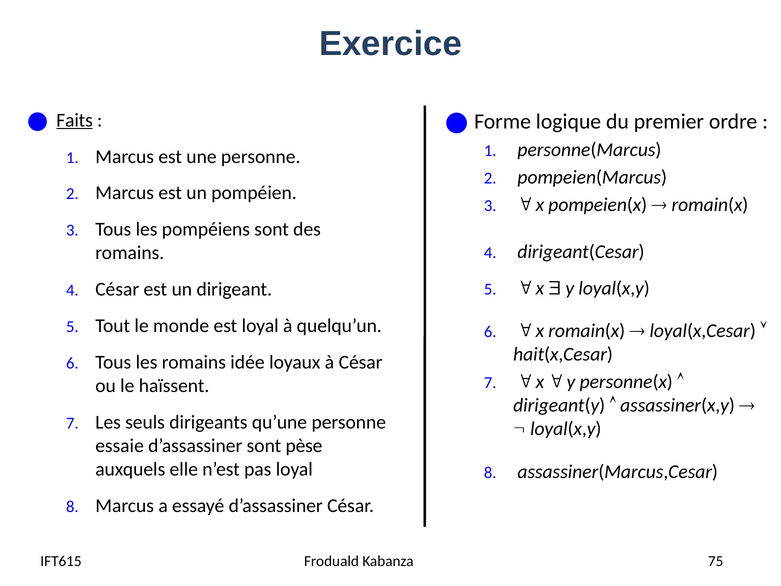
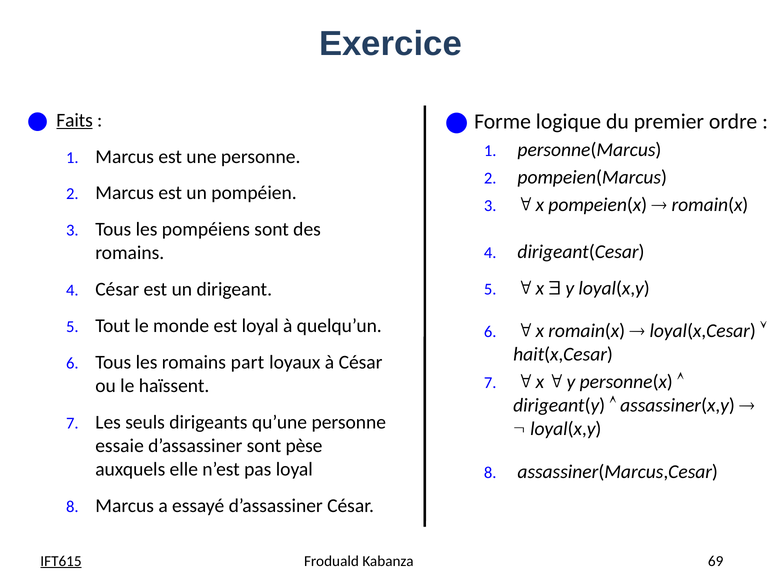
idée: idée -> part
IFT615 underline: none -> present
75: 75 -> 69
